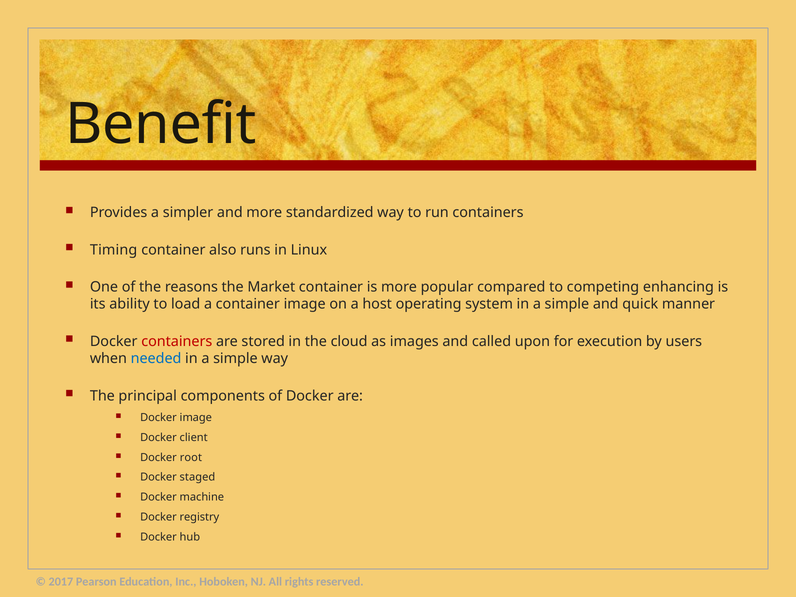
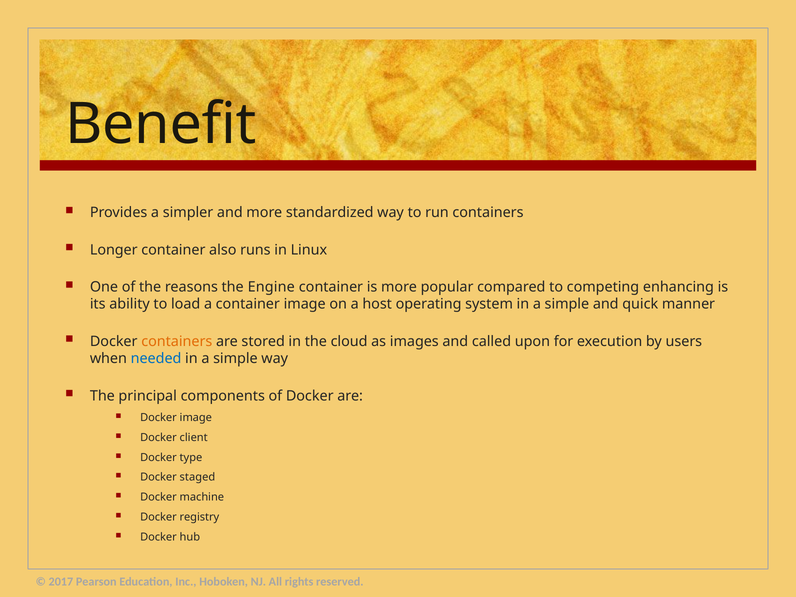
Timing: Timing -> Longer
Market: Market -> Engine
containers at (177, 341) colour: red -> orange
root: root -> type
